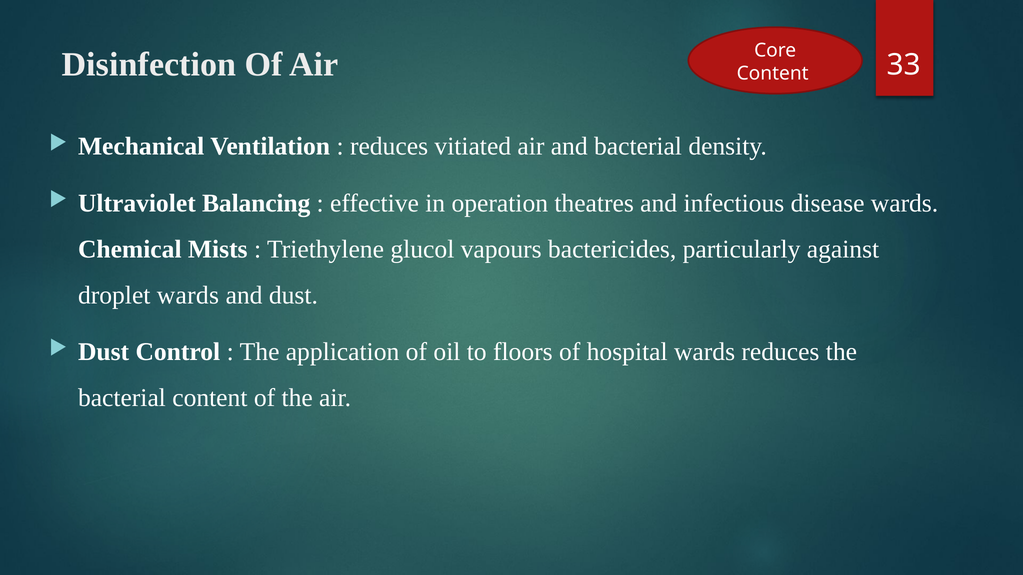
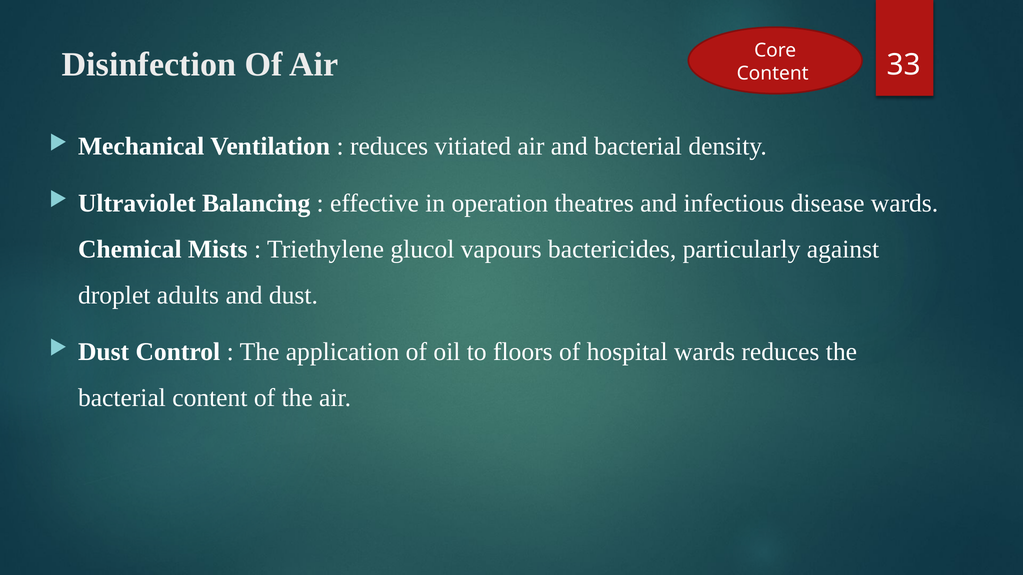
droplet wards: wards -> adults
